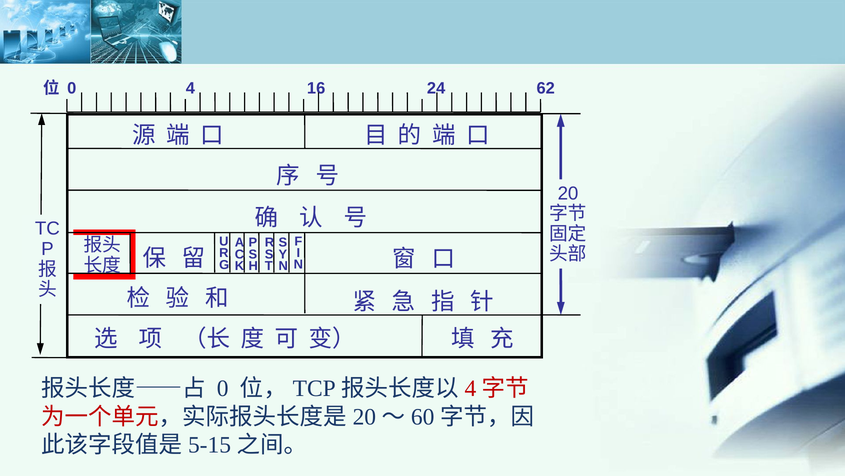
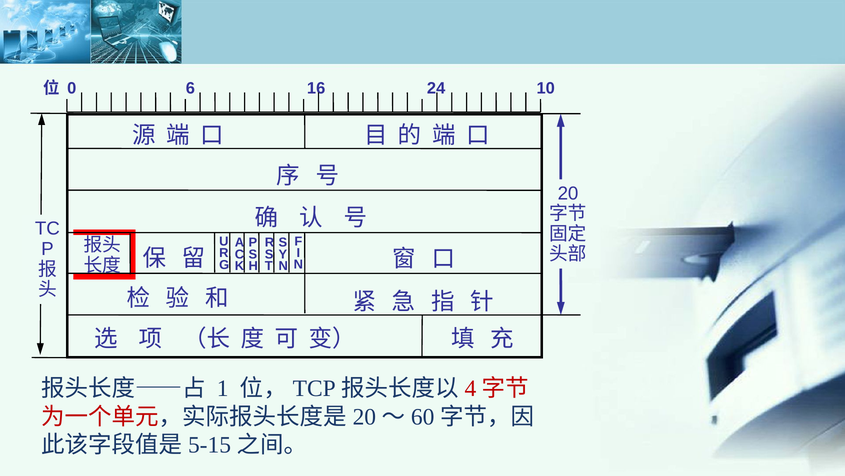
4: 4 -> 6
62: 62 -> 10
0 at (223, 388): 0 -> 1
